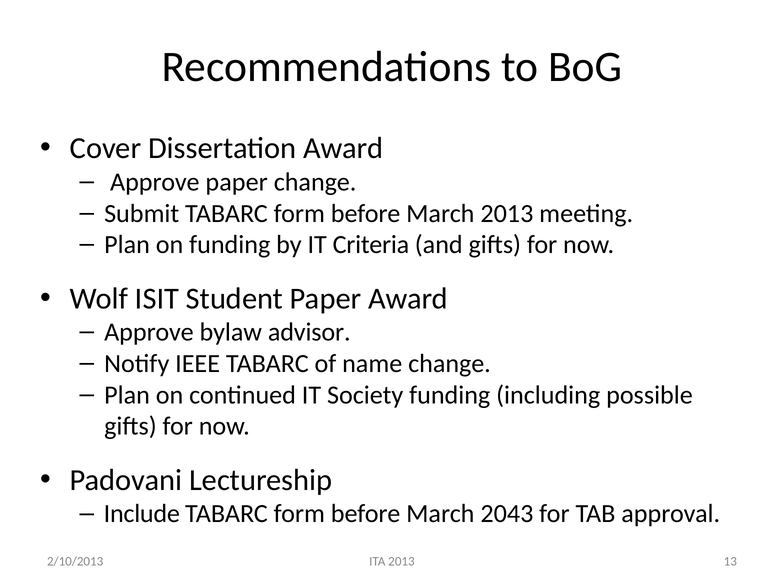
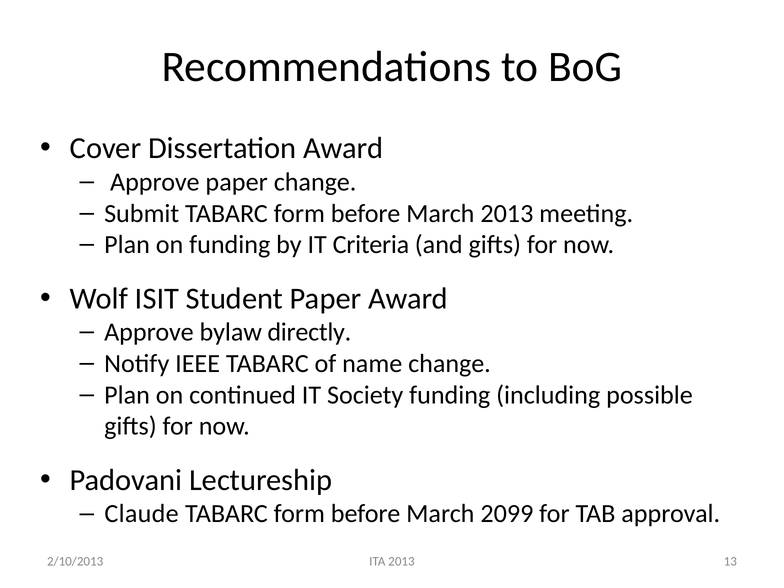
advisor: advisor -> directly
Include: Include -> Claude
2043: 2043 -> 2099
